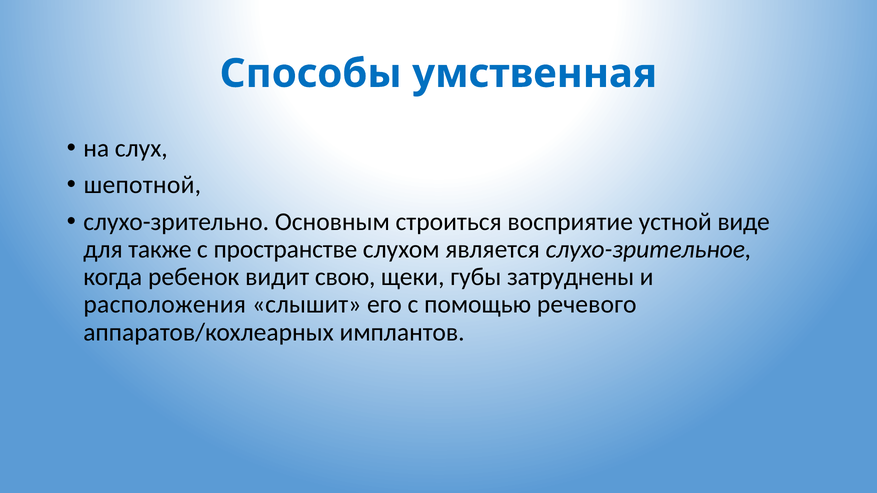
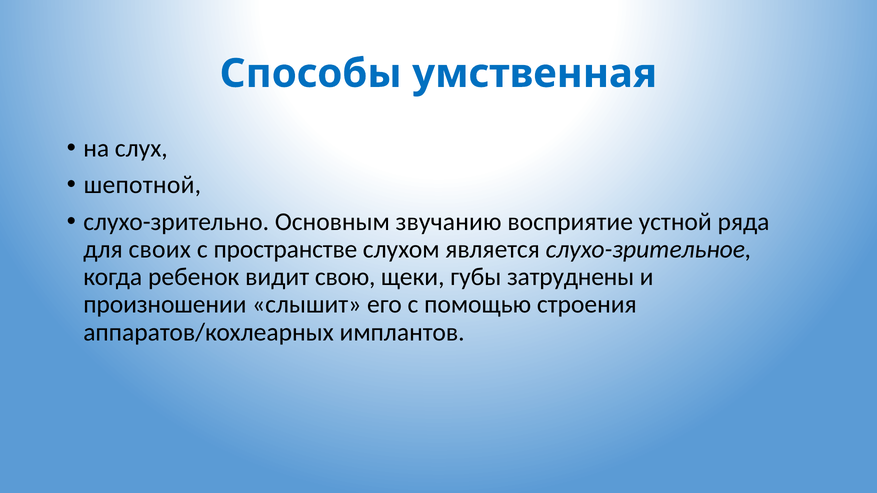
строиться: строиться -> звучанию
виде: виде -> ряда
также: также -> своих
расположения: расположения -> произношении
речевого: речевого -> строения
